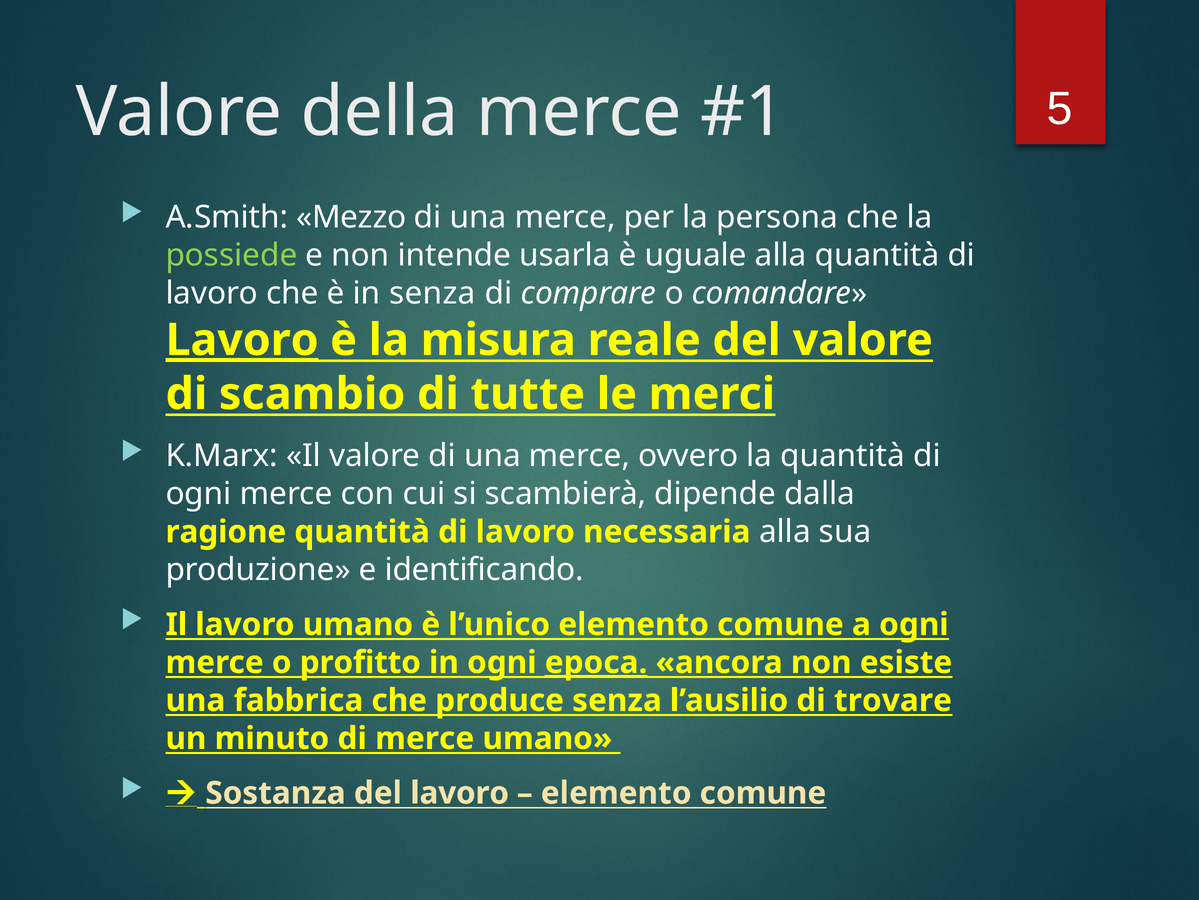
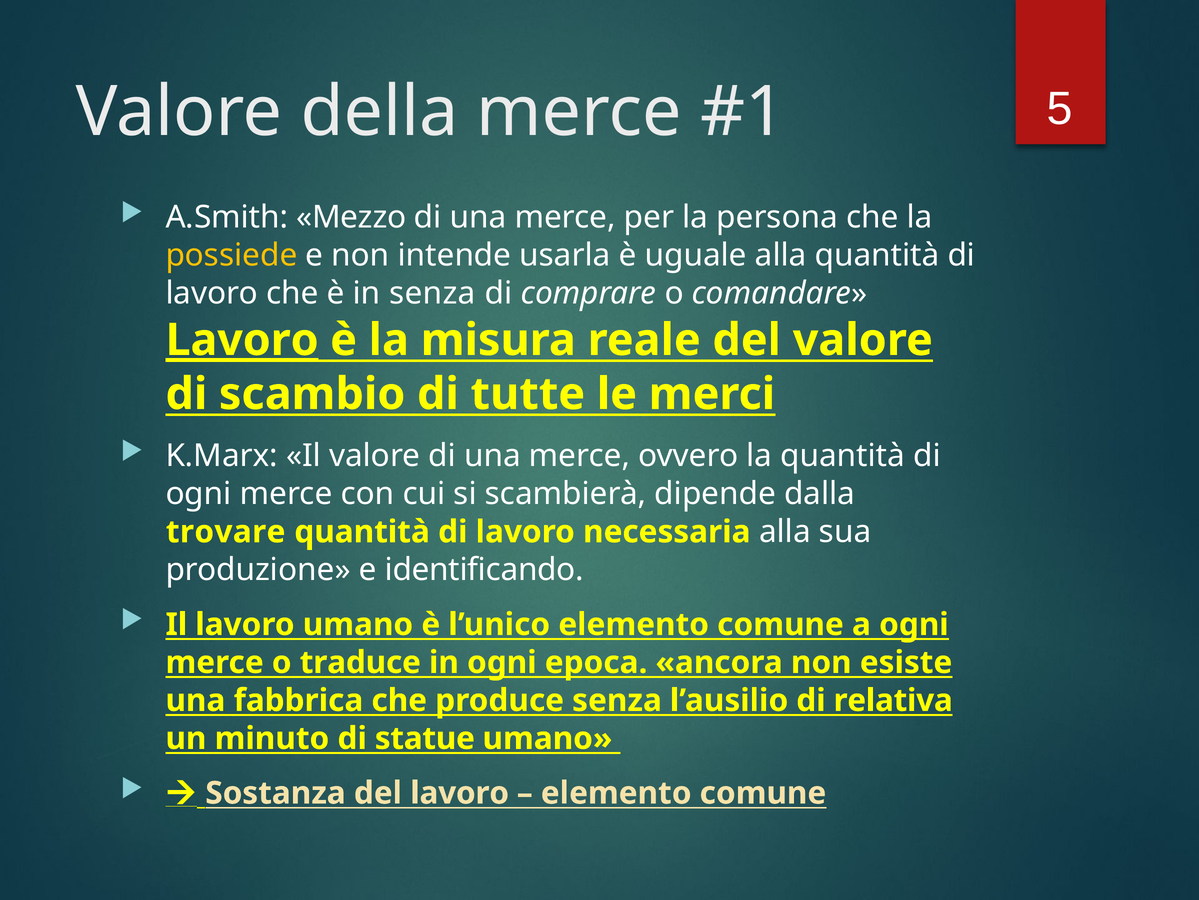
possiede colour: light green -> yellow
ragione: ragione -> trovare
profitto: profitto -> traduce
epoca underline: present -> none
trovare: trovare -> relativa
di merce: merce -> statue
